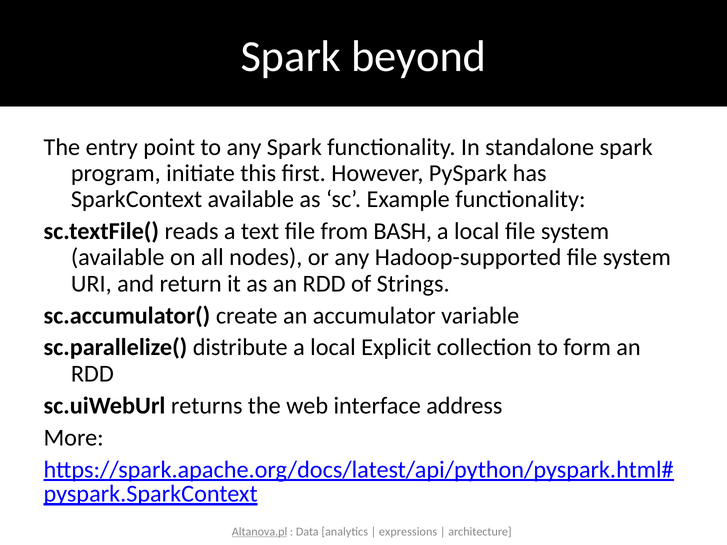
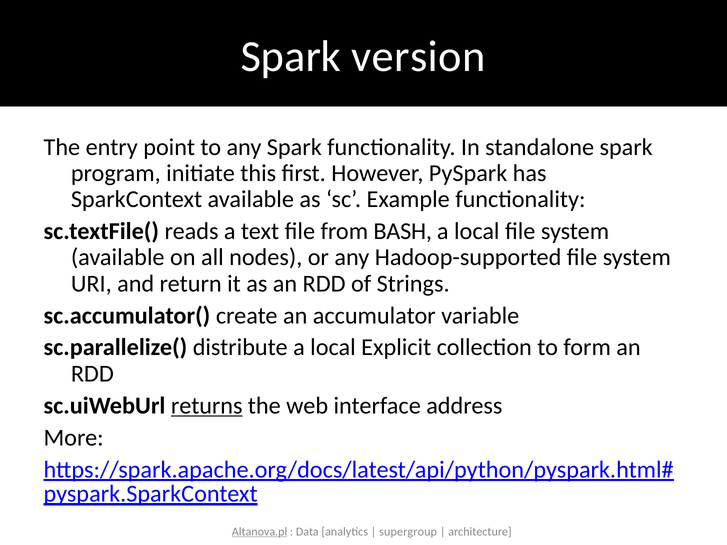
beyond: beyond -> version
returns underline: none -> present
expressions: expressions -> supergroup
